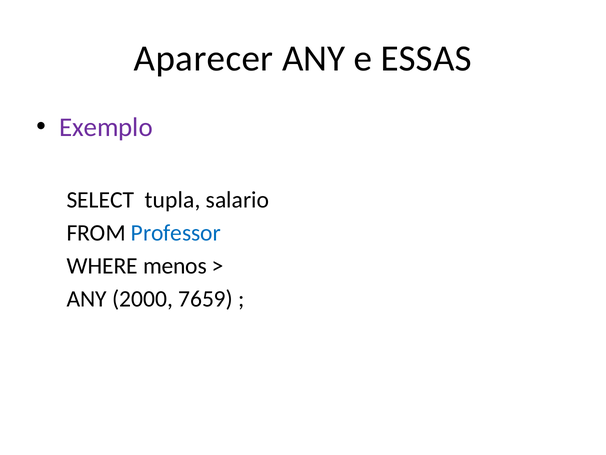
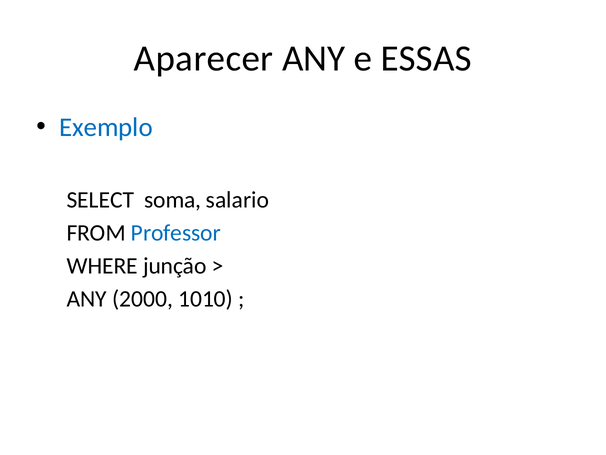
Exemplo colour: purple -> blue
tupla: tupla -> soma
menos: menos -> junção
7659: 7659 -> 1010
